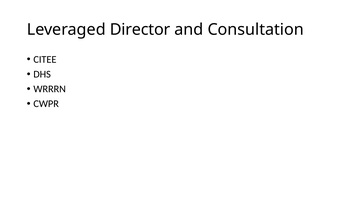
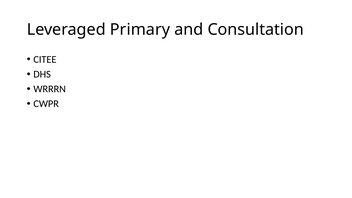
Director: Director -> Primary
